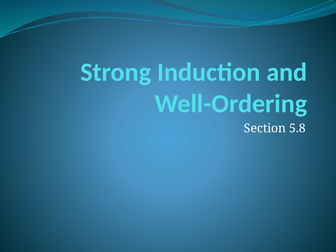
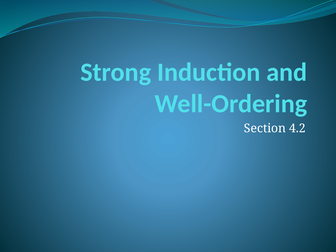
5.8: 5.8 -> 4.2
